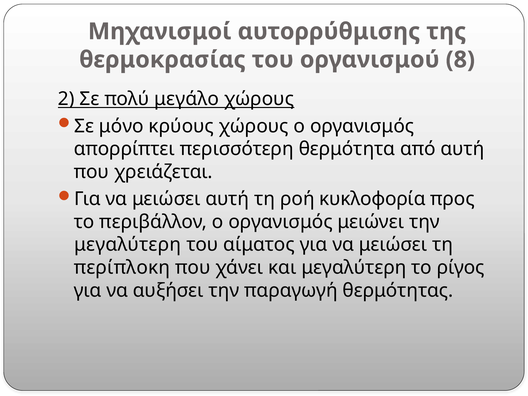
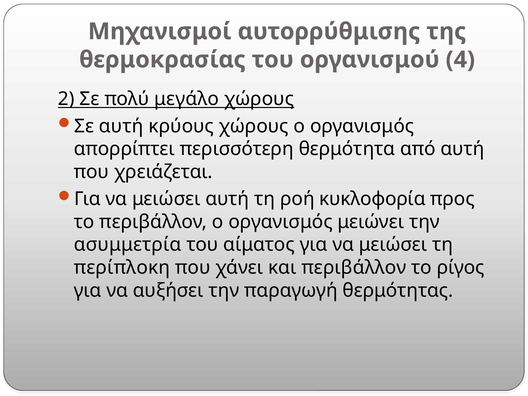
8: 8 -> 4
Σε μόνο: μόνο -> αυτή
μεγαλύτερη at (128, 245): μεγαλύτερη -> ασυμμετρία
και μεγαλύτερη: μεγαλύτερη -> περιβάλλον
